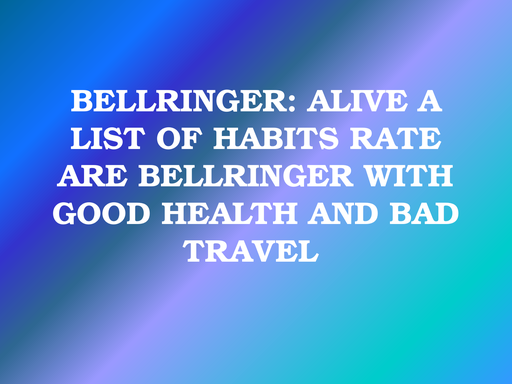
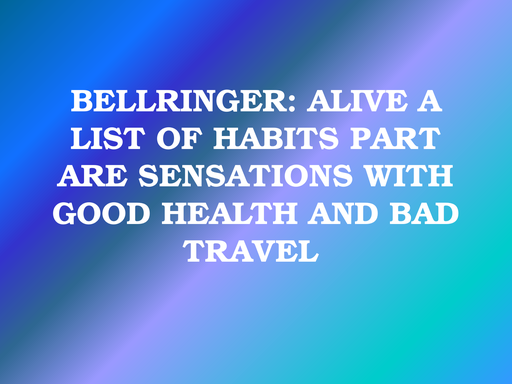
RATE: RATE -> PART
ARE BELLRINGER: BELLRINGER -> SENSATIONS
